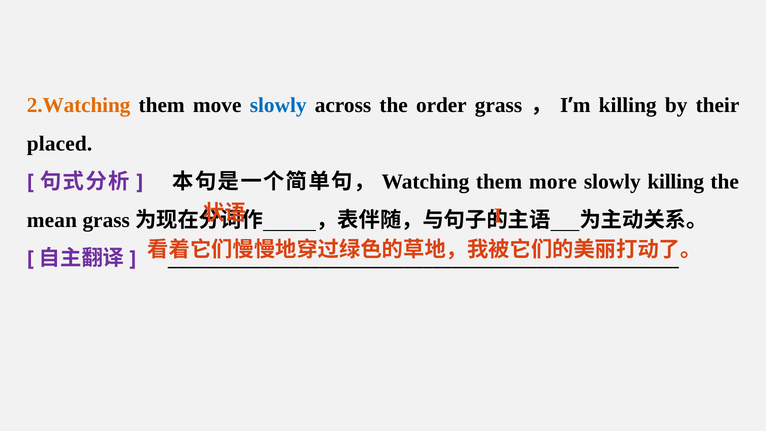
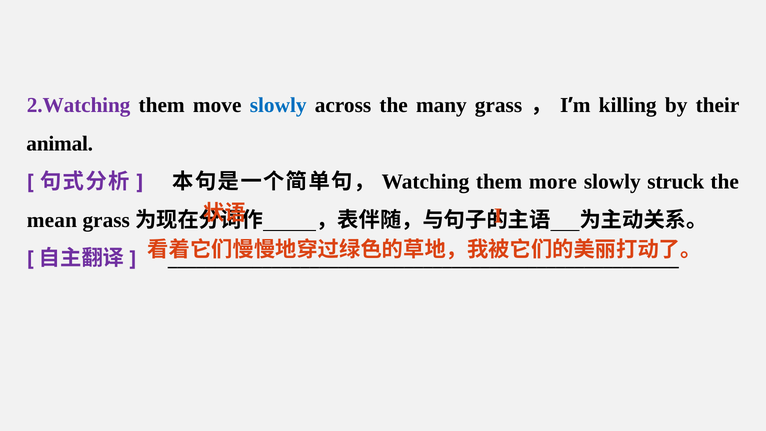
2.Watching colour: orange -> purple
order: order -> many
placed: placed -> animal
slowly killing: killing -> struck
